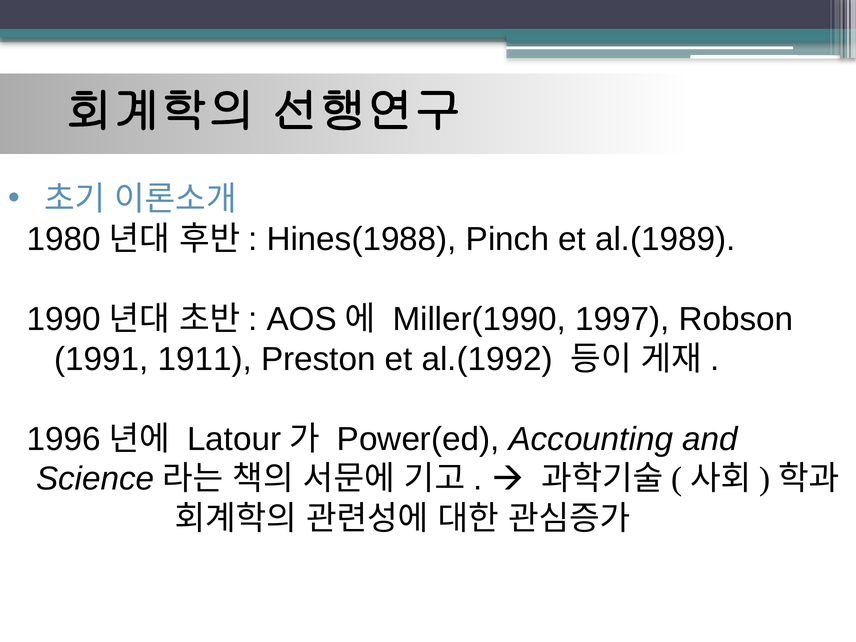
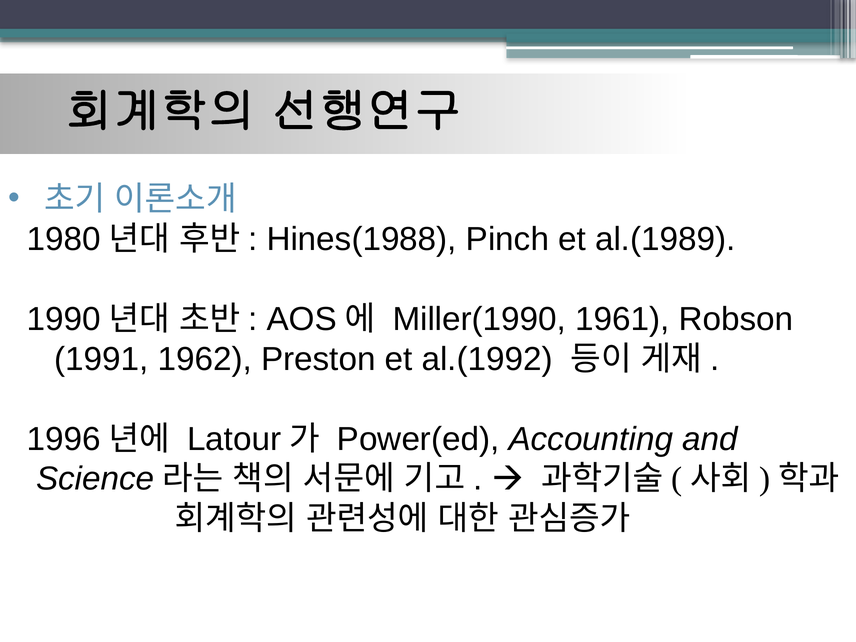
1997: 1997 -> 1961
1911: 1911 -> 1962
